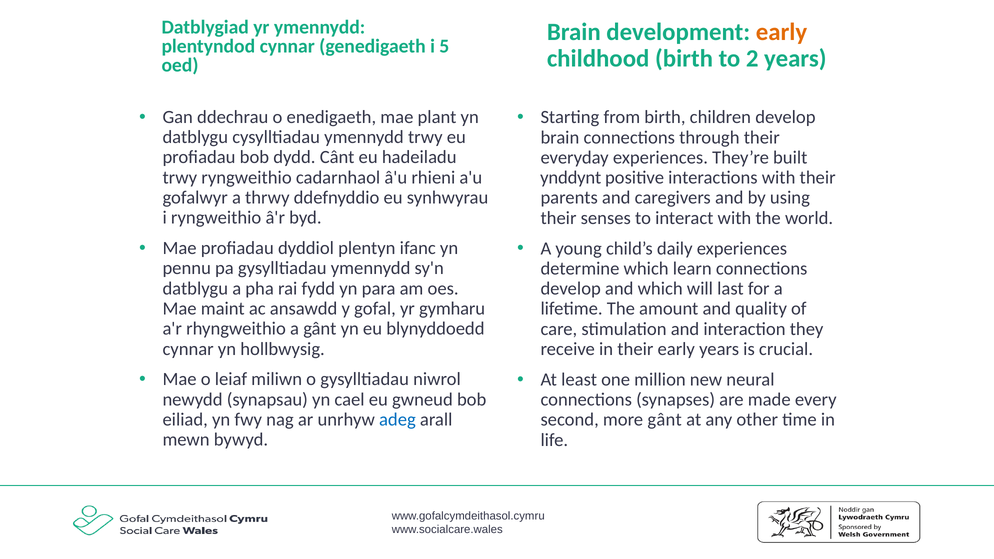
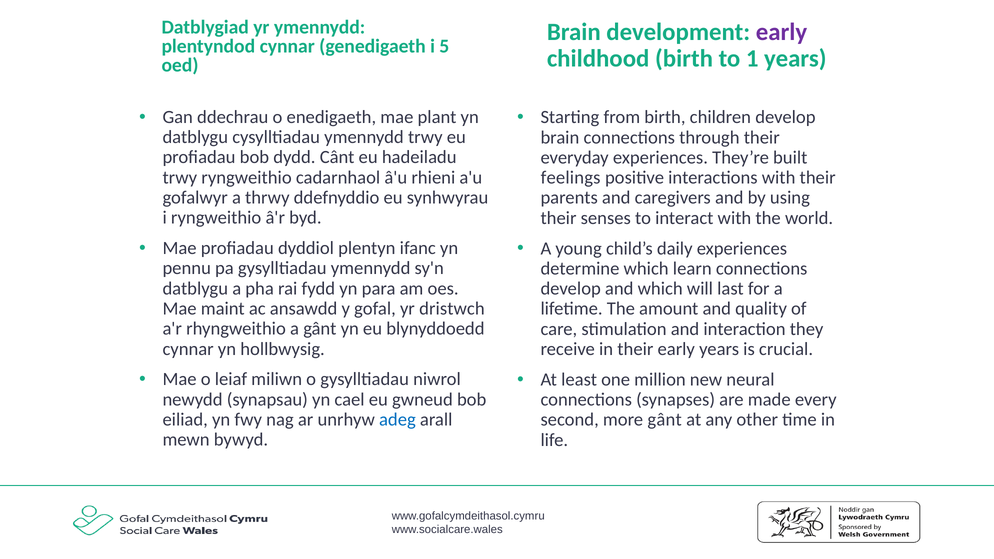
early at (781, 32) colour: orange -> purple
2: 2 -> 1
ynddynt: ynddynt -> feelings
gymharu: gymharu -> dristwch
